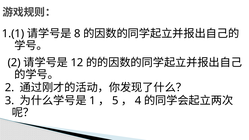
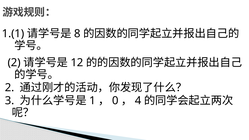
5: 5 -> 0
